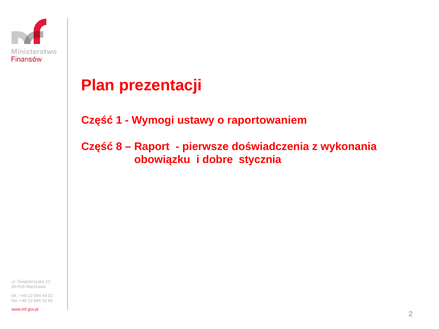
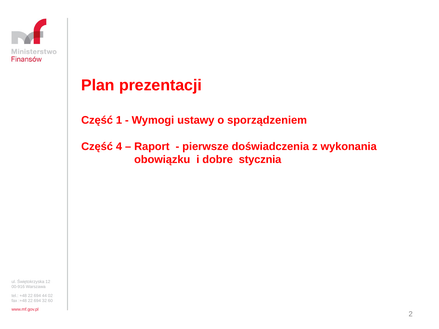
raportowaniem: raportowaniem -> sporządzeniem
8: 8 -> 4
